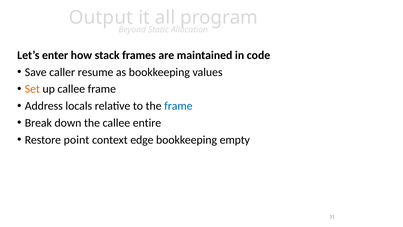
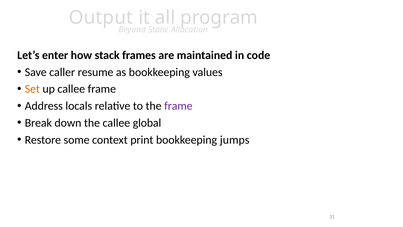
frame at (178, 106) colour: blue -> purple
entire: entire -> global
point: point -> some
edge: edge -> print
empty: empty -> jumps
